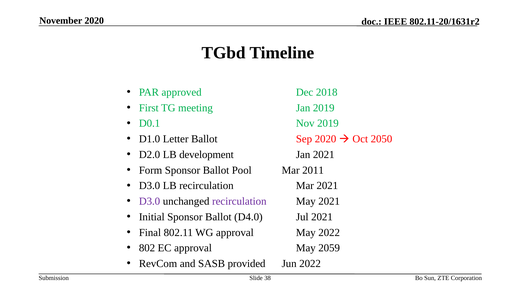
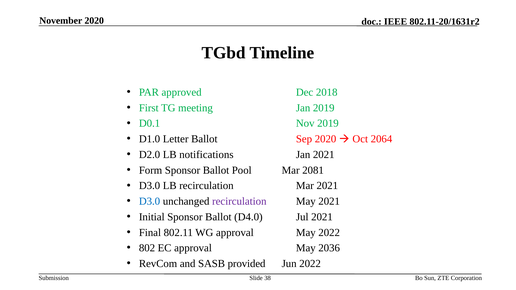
2050: 2050 -> 2064
development: development -> notifications
2011: 2011 -> 2081
D3.0 at (150, 201) colour: purple -> blue
2059: 2059 -> 2036
